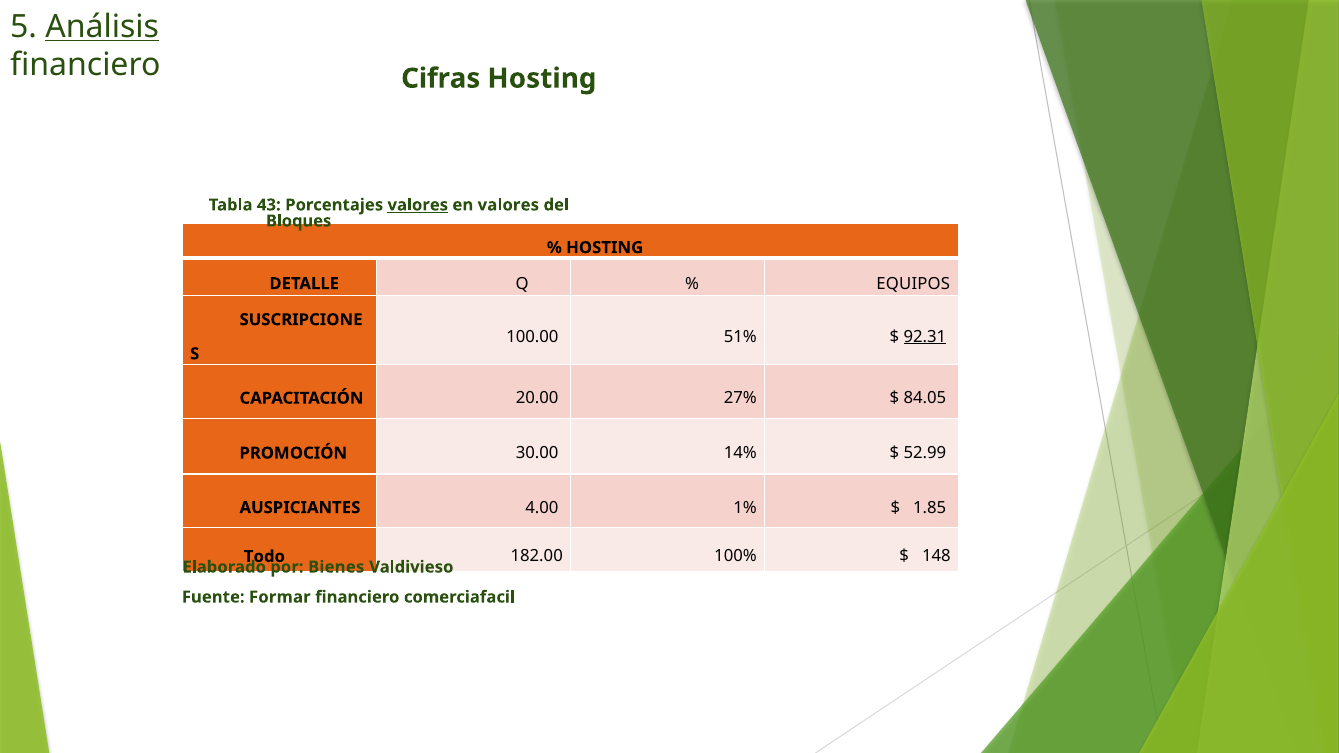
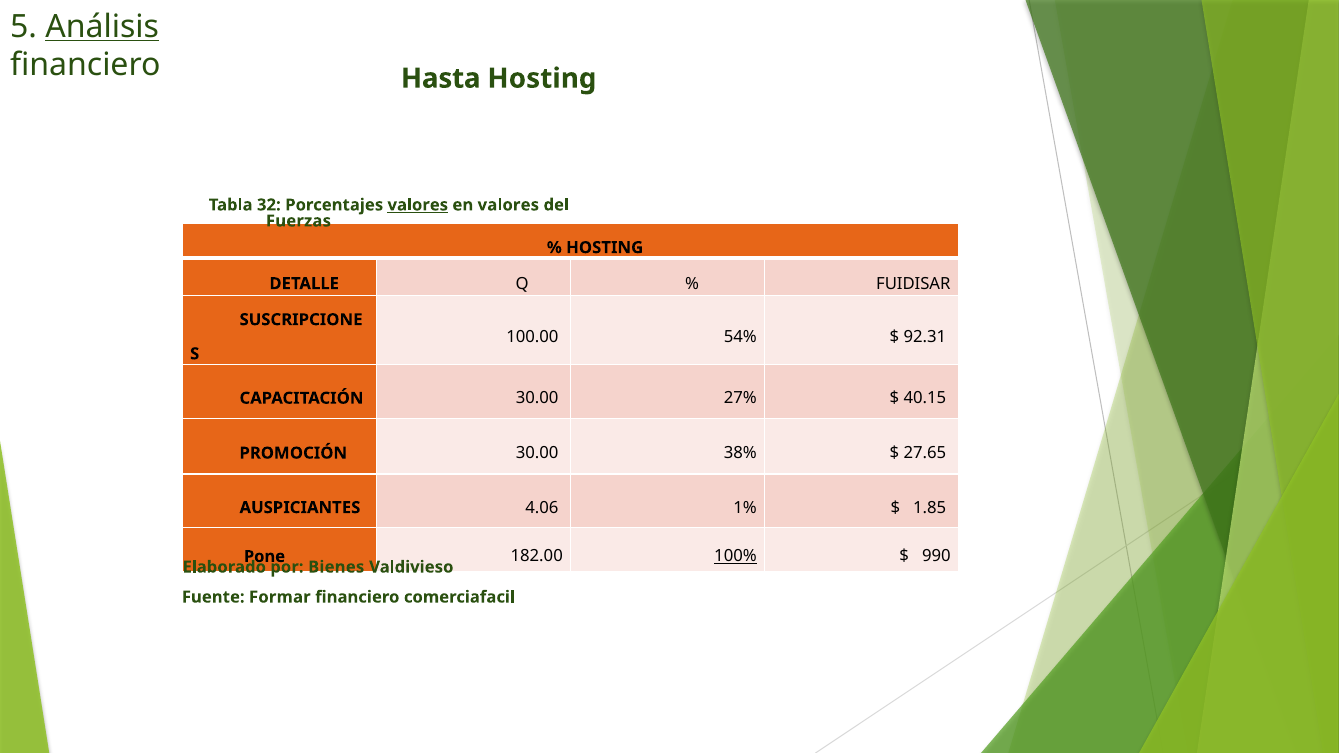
Cifras: Cifras -> Hasta
43: 43 -> 32
Bloques: Bloques -> Fuerzas
EQUIPOS: EQUIPOS -> FUIDISAR
51%: 51% -> 54%
92.31 underline: present -> none
CAPACITACIÓN 20.00: 20.00 -> 30.00
84.05: 84.05 -> 40.15
14%: 14% -> 38%
52.99: 52.99 -> 27.65
4.00: 4.00 -> 4.06
Todo: Todo -> Pone
100% underline: none -> present
148: 148 -> 990
